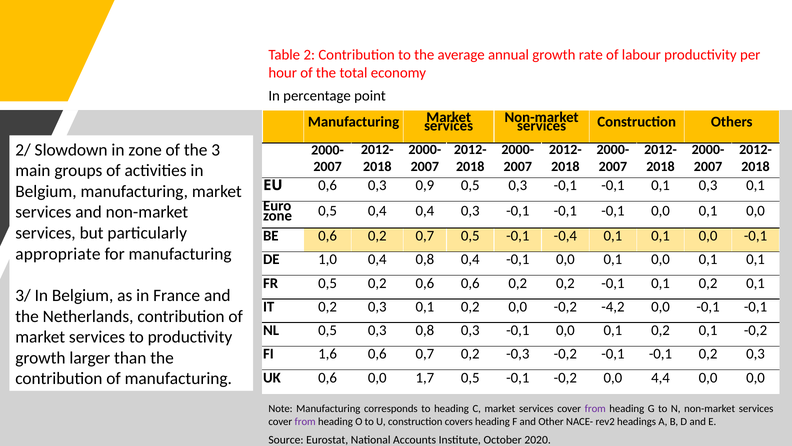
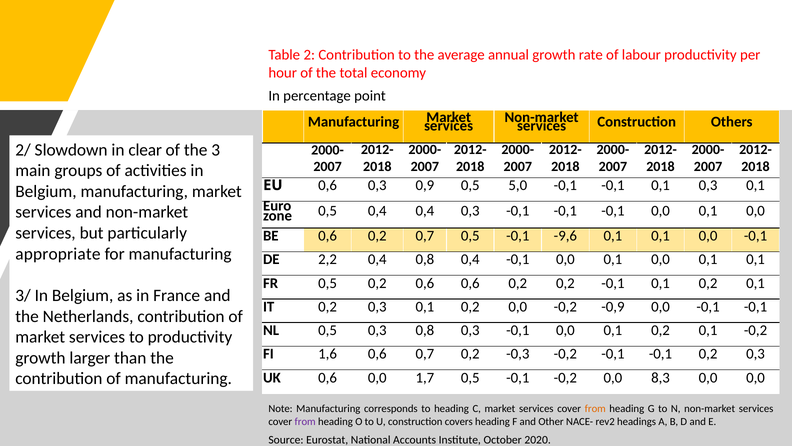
in zone: zone -> clear
0,9 0,5 0,3: 0,3 -> 5,0
-0,4: -0,4 -> -9,6
1,0: 1,0 -> 2,2
-4,2: -4,2 -> -0,9
4,4: 4,4 -> 8,3
from at (595, 408) colour: purple -> orange
